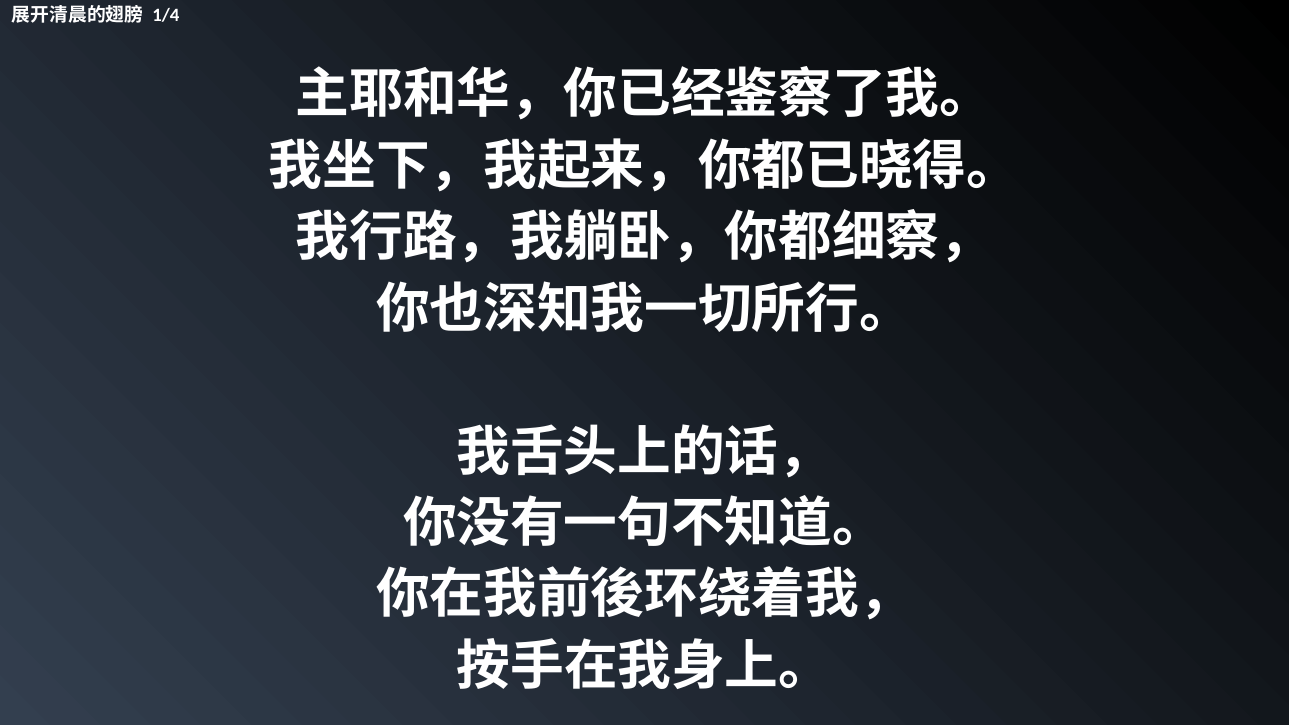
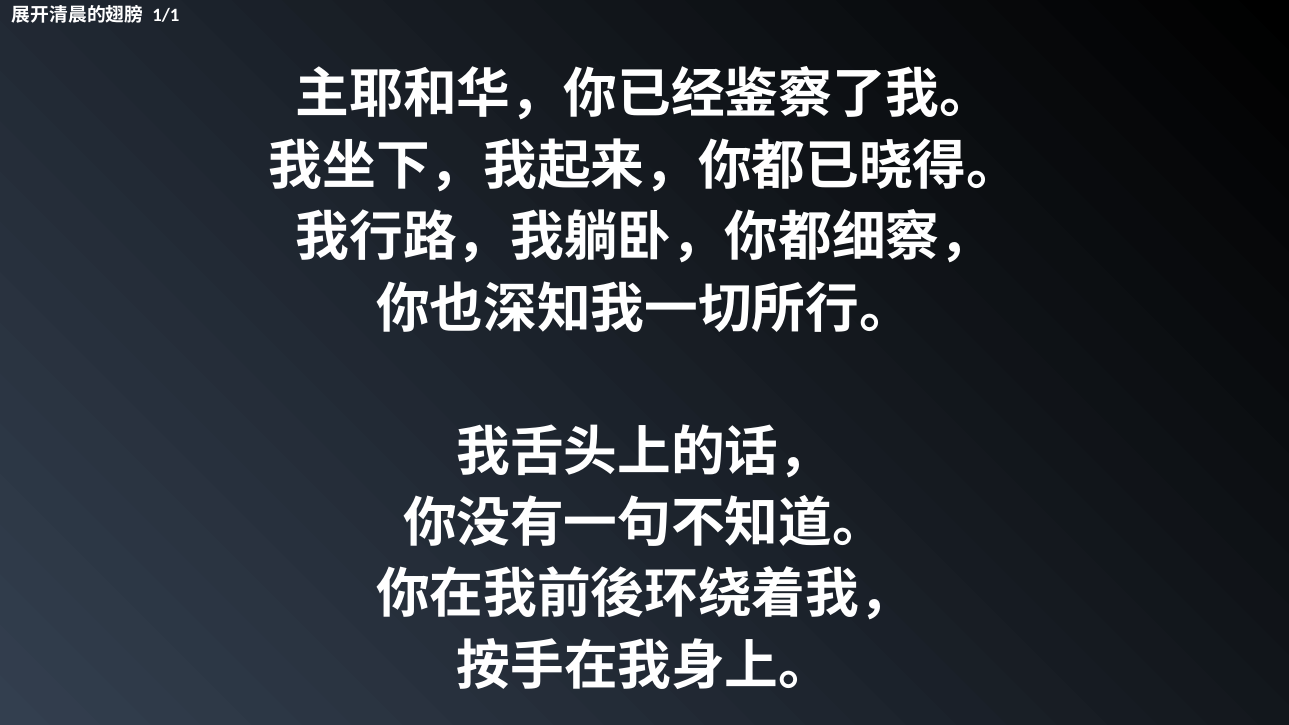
1/4: 1/4 -> 1/1
